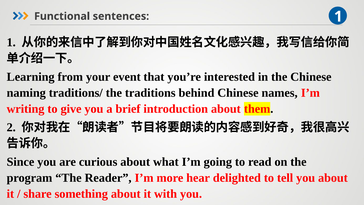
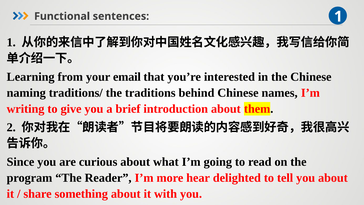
event: event -> email
